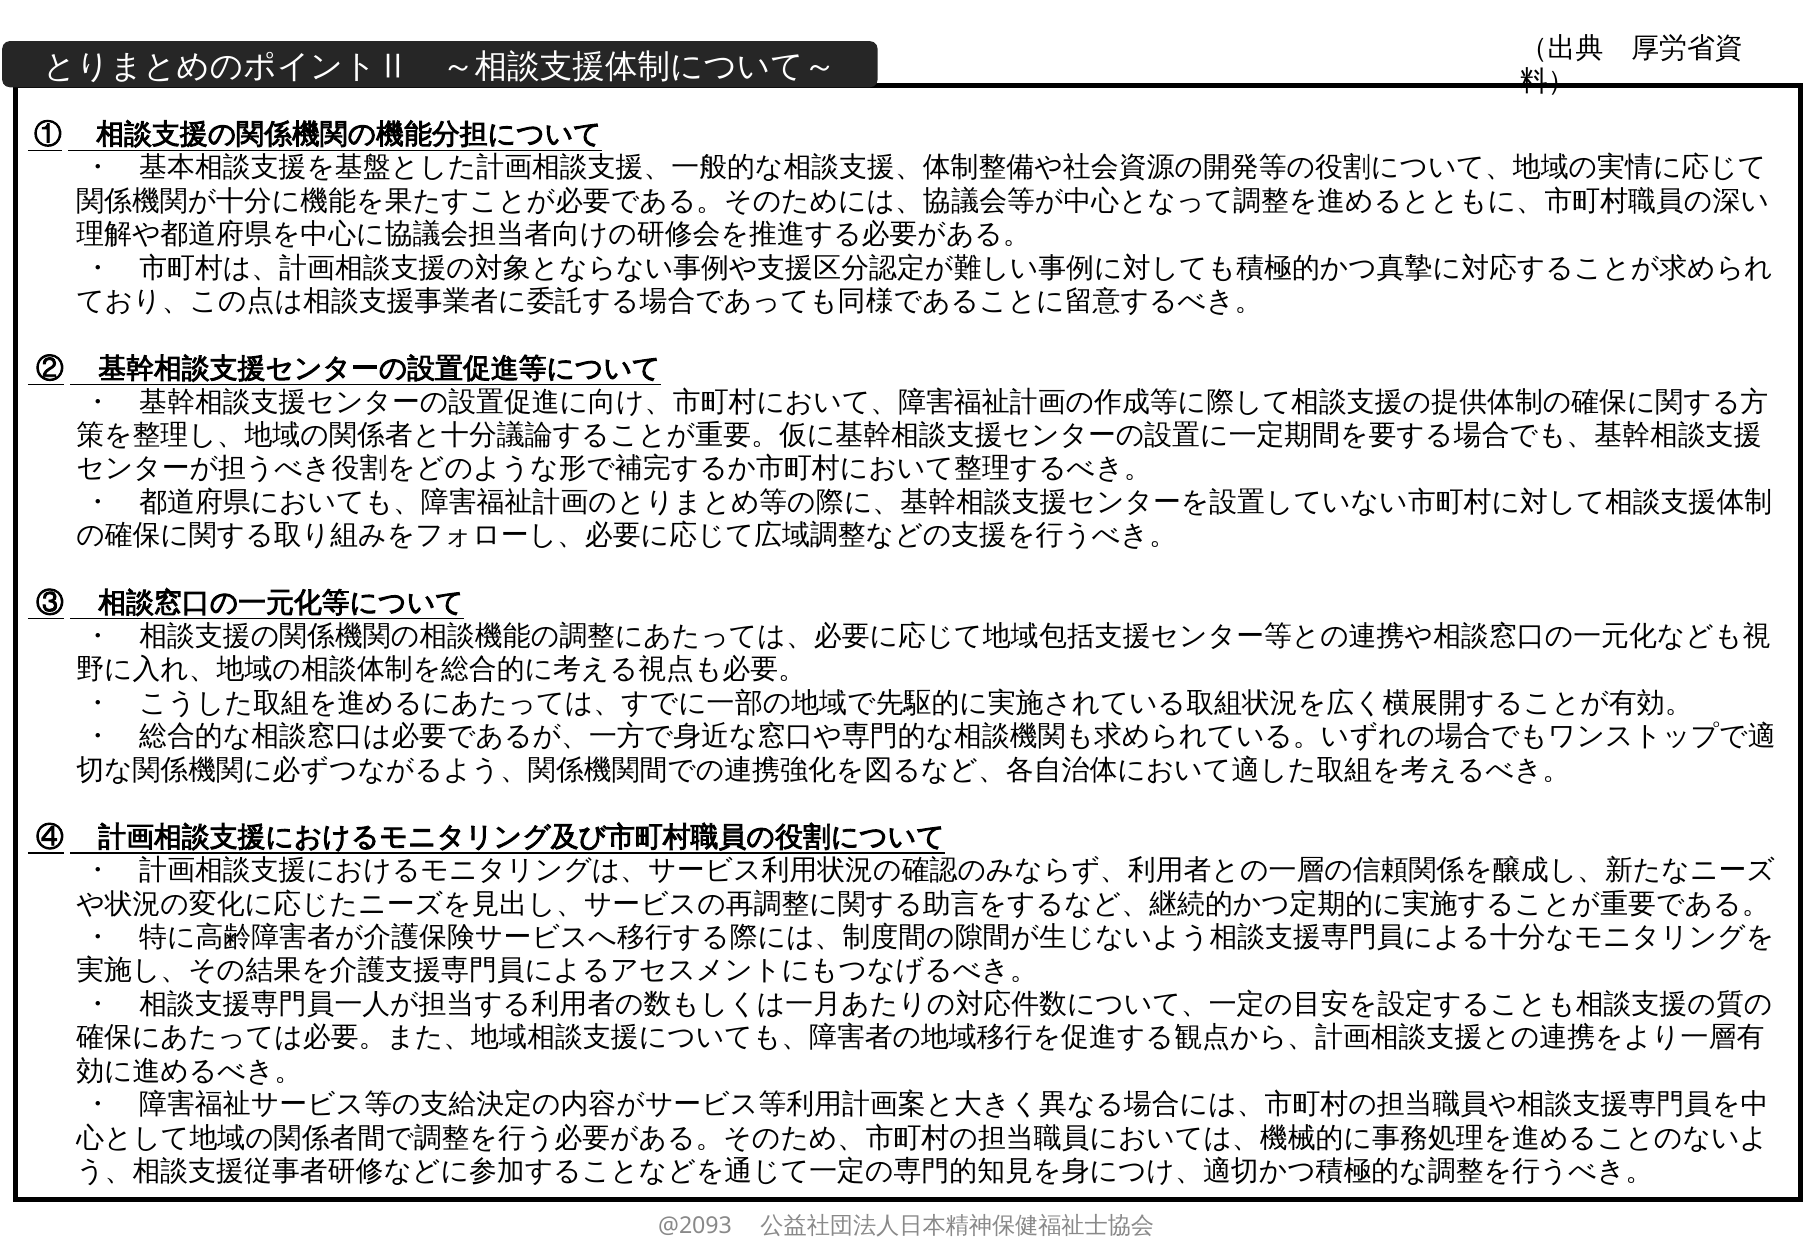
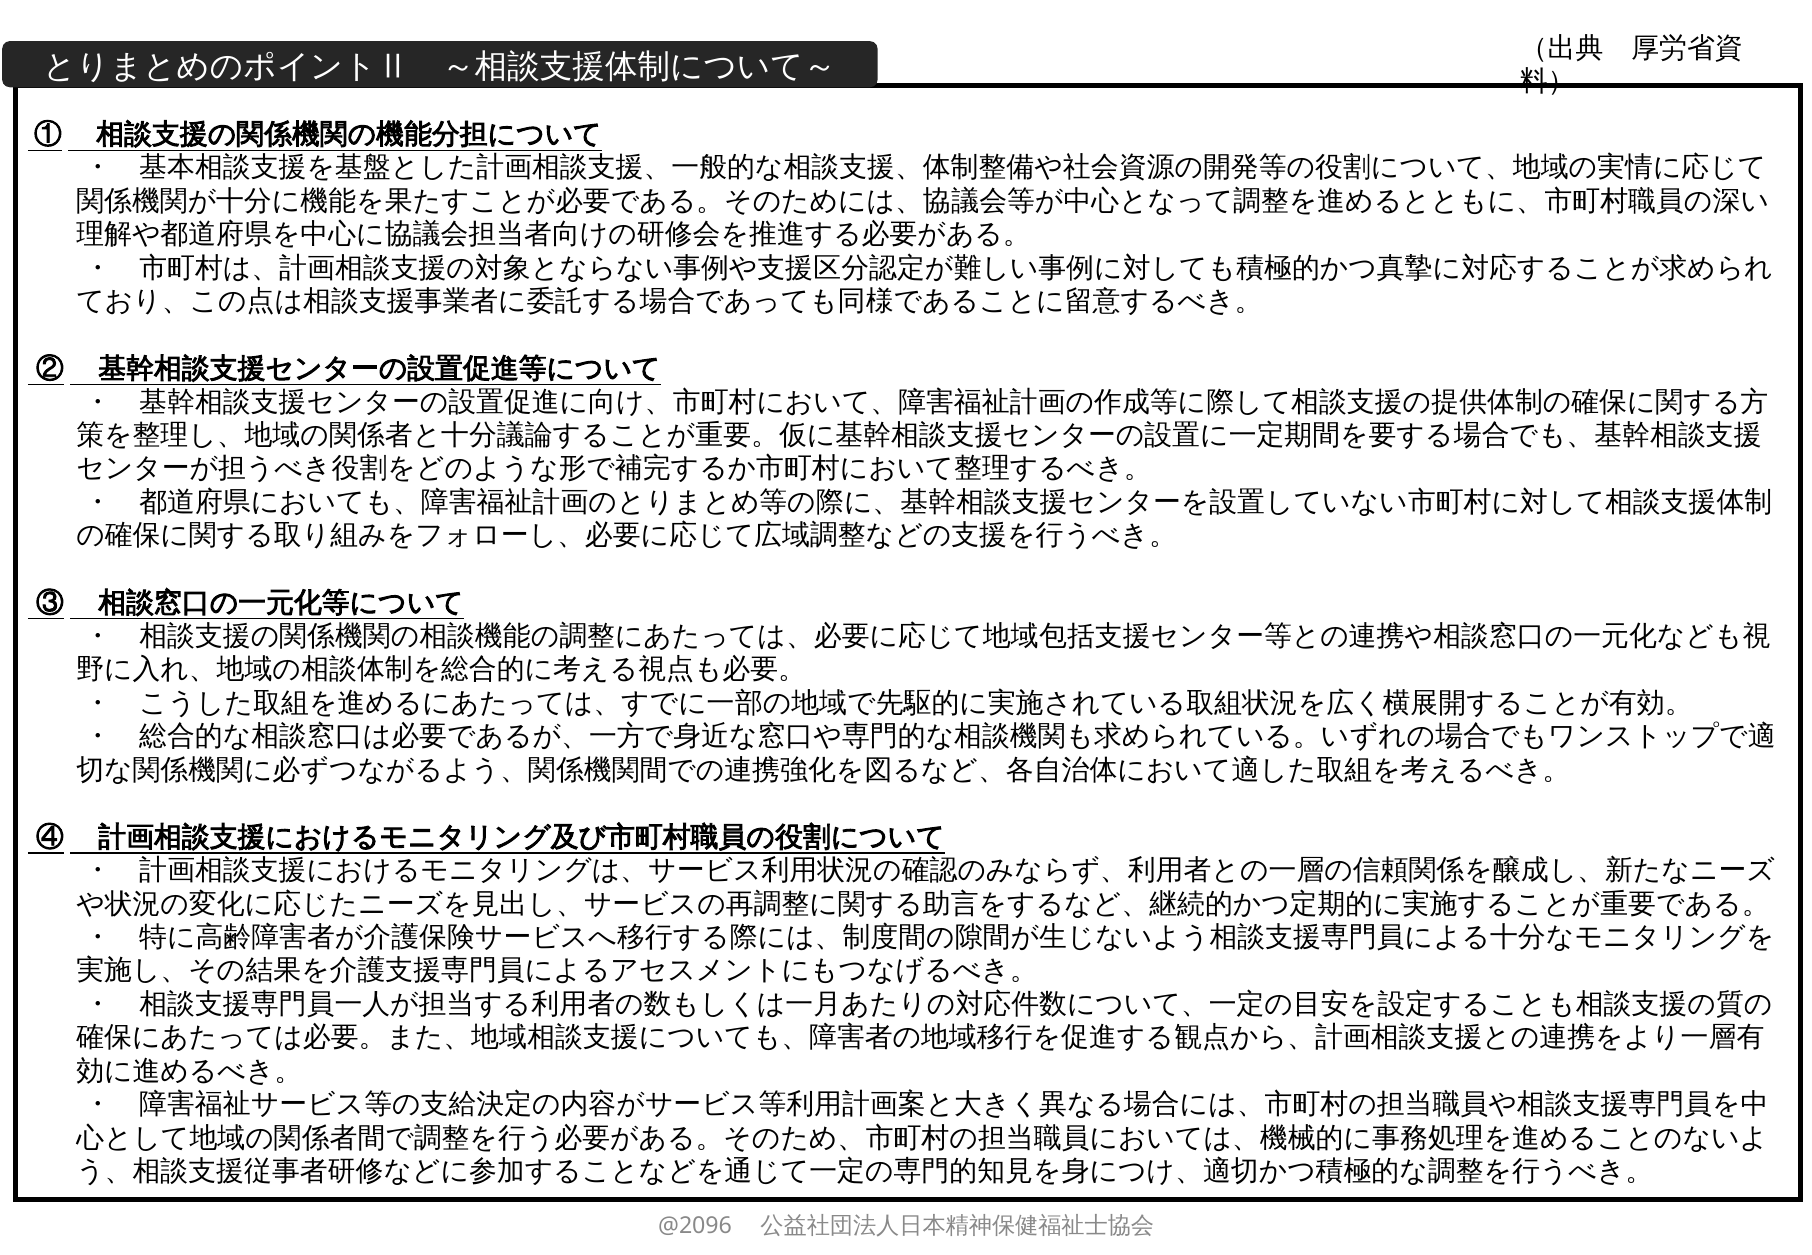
@2093: @2093 -> @2096
